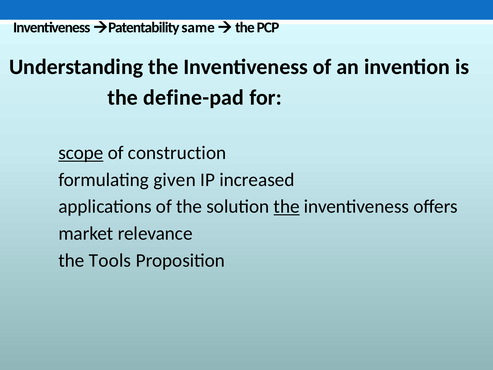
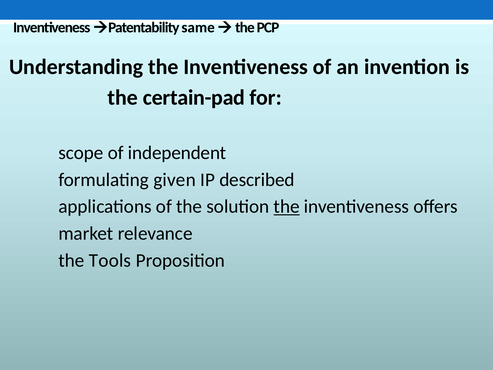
define-pad: define-pad -> certain-pad
scope underline: present -> none
construction: construction -> independent
increased: increased -> described
